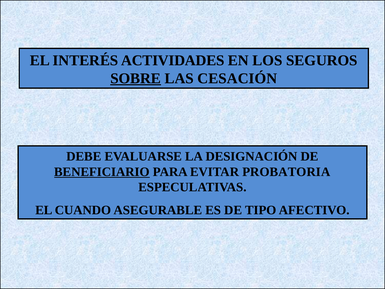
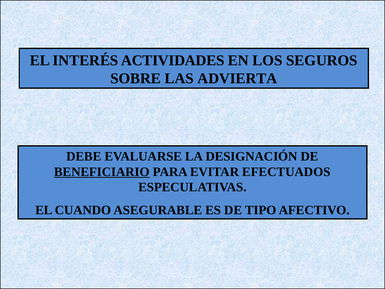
SOBRE underline: present -> none
CESACIÓN: CESACIÓN -> ADVIERTA
PROBATORIA: PROBATORIA -> EFECTUADOS
